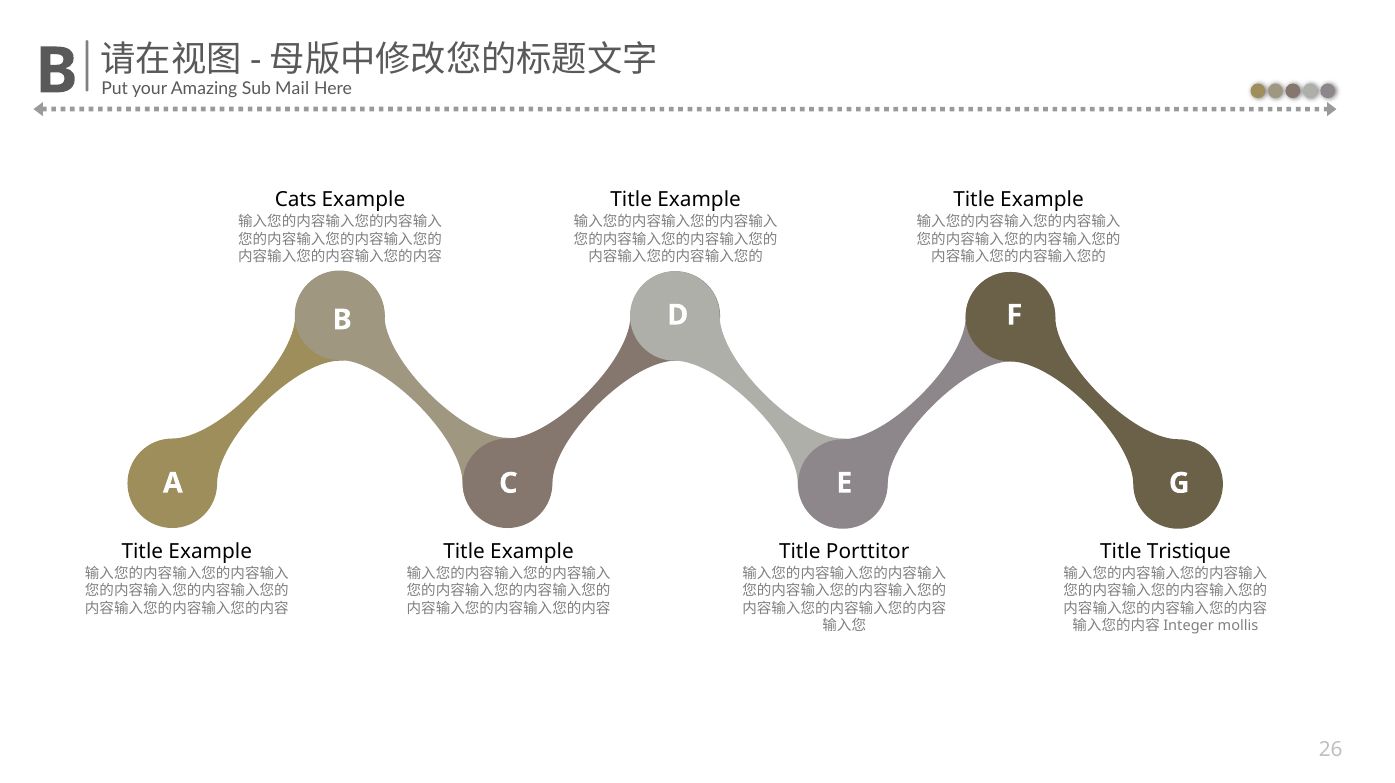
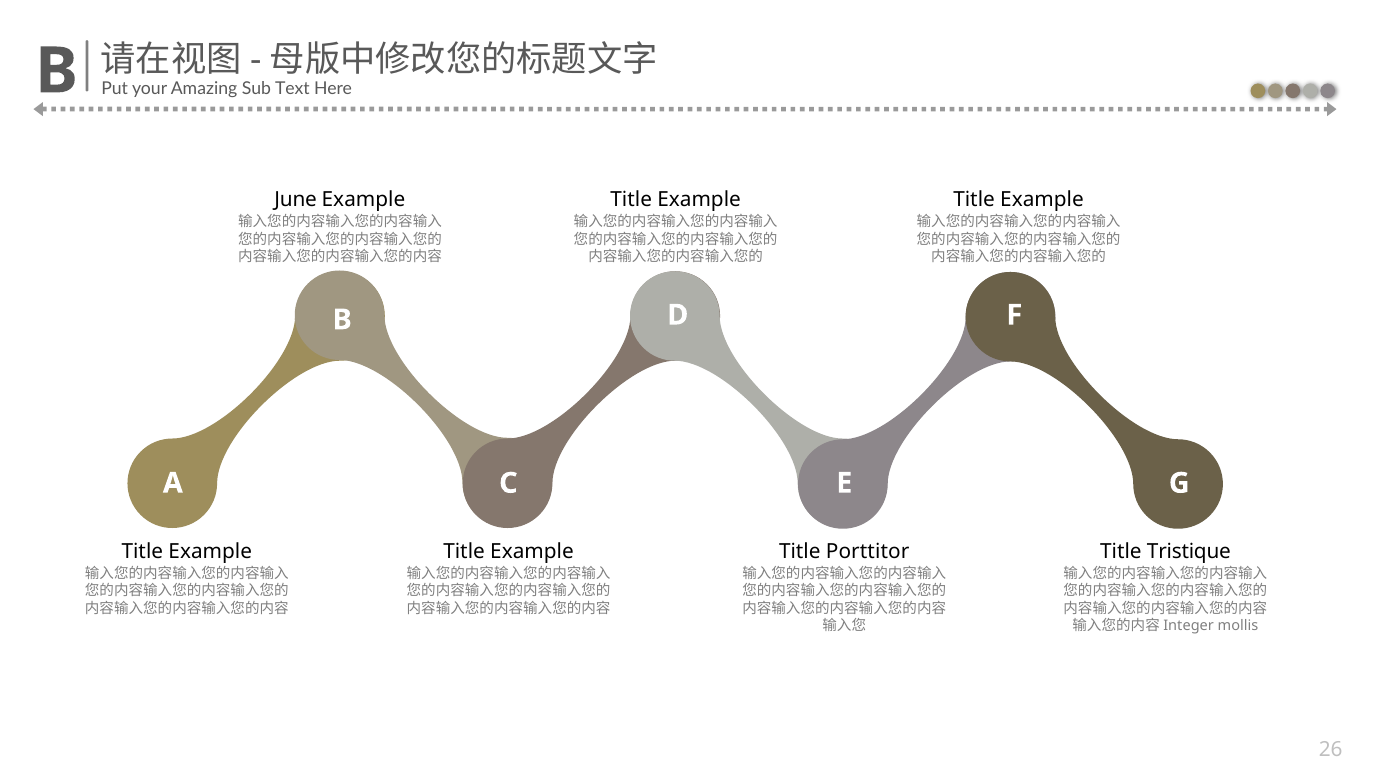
Mail: Mail -> Text
Cats: Cats -> June
